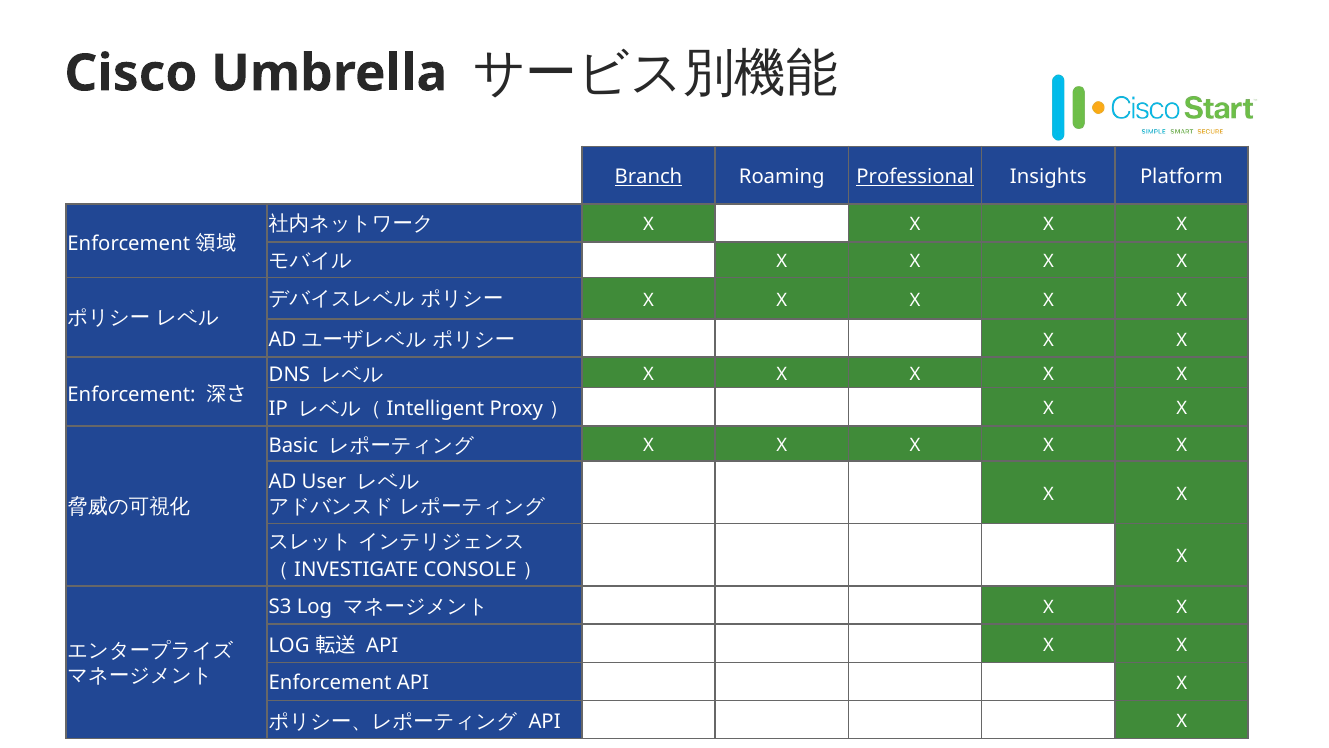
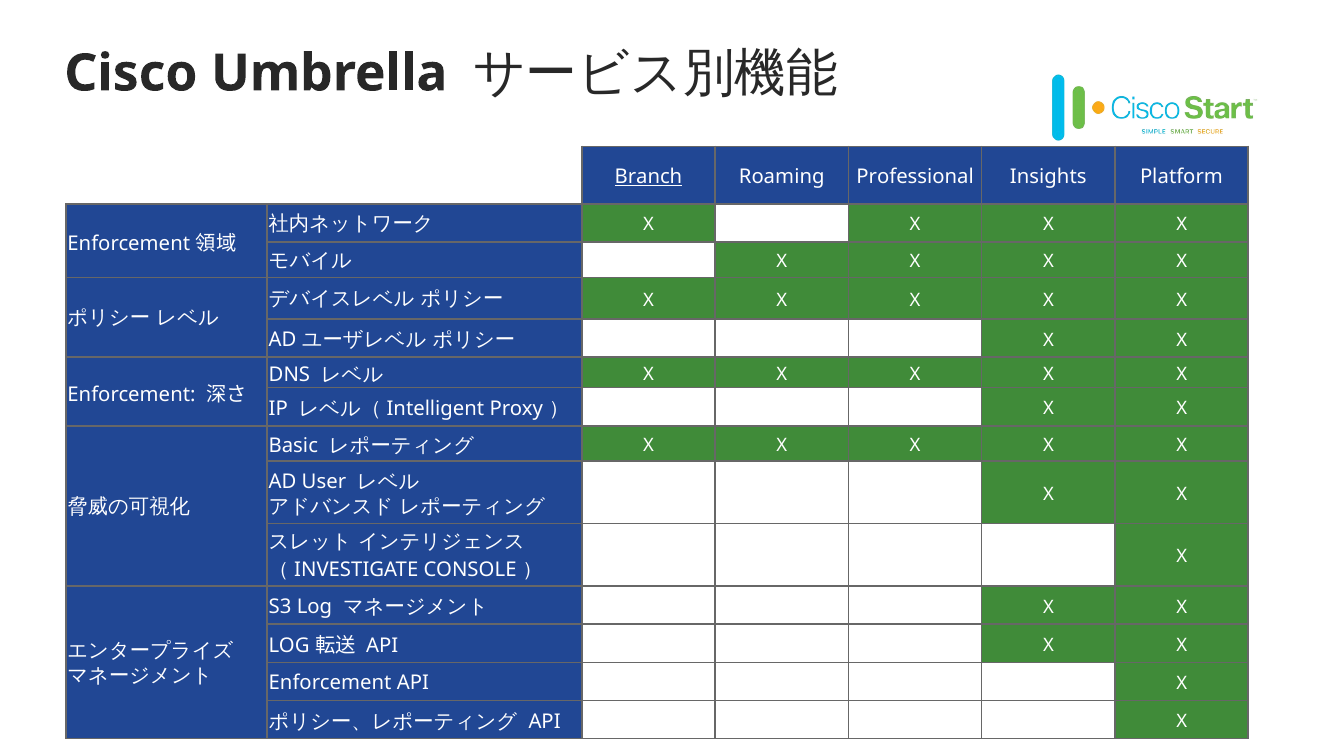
Professional underline: present -> none
